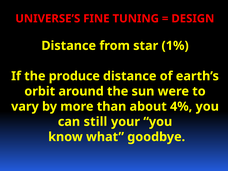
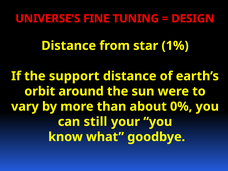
produce: produce -> support
4%: 4% -> 0%
